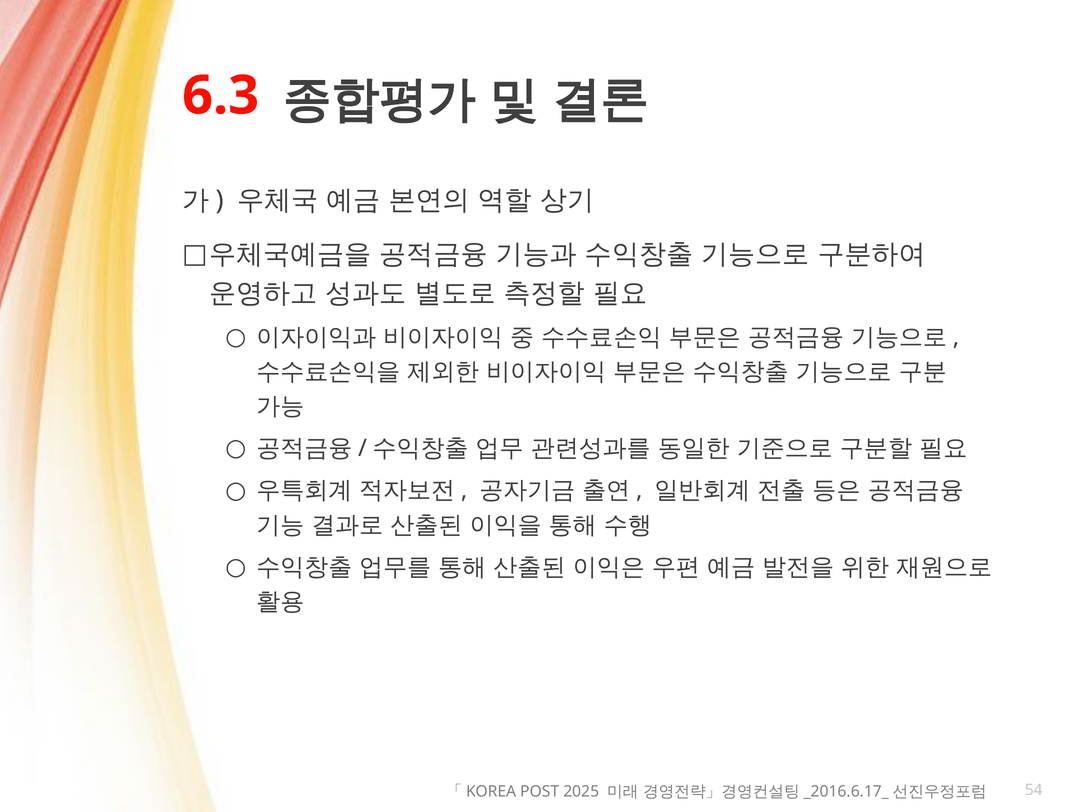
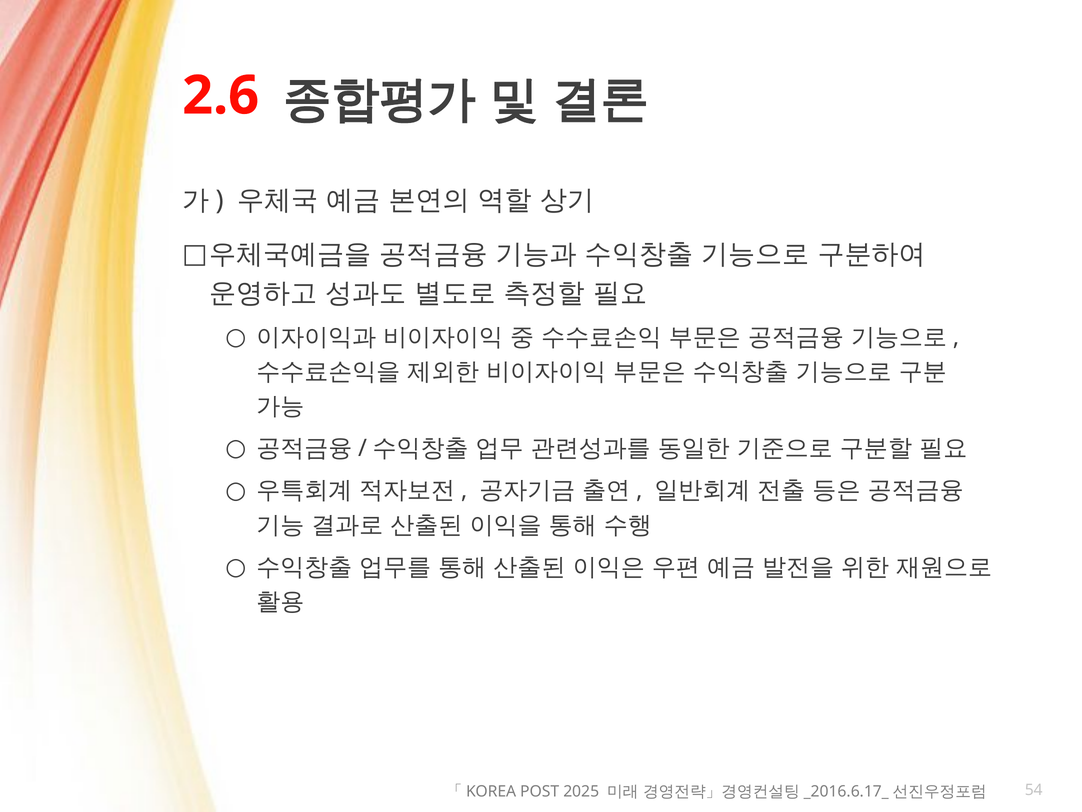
6.3: 6.3 -> 2.6
